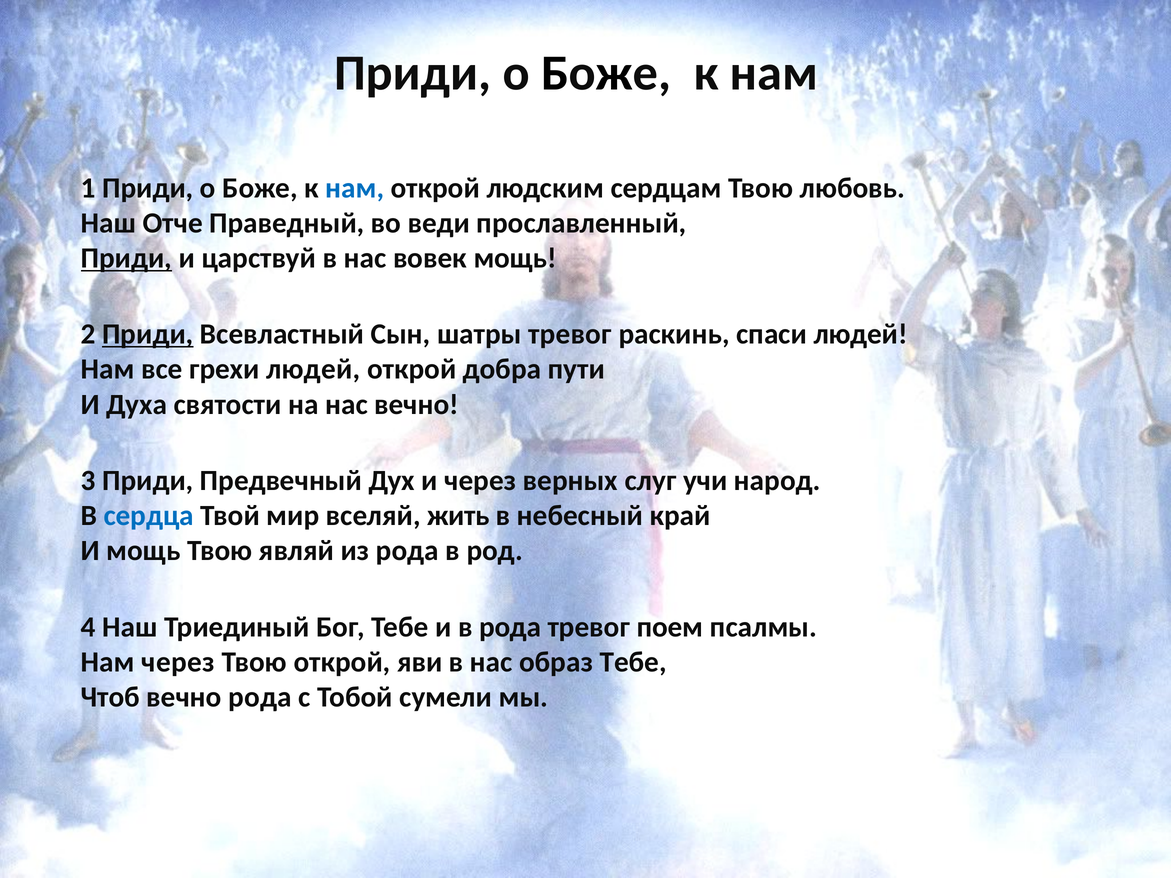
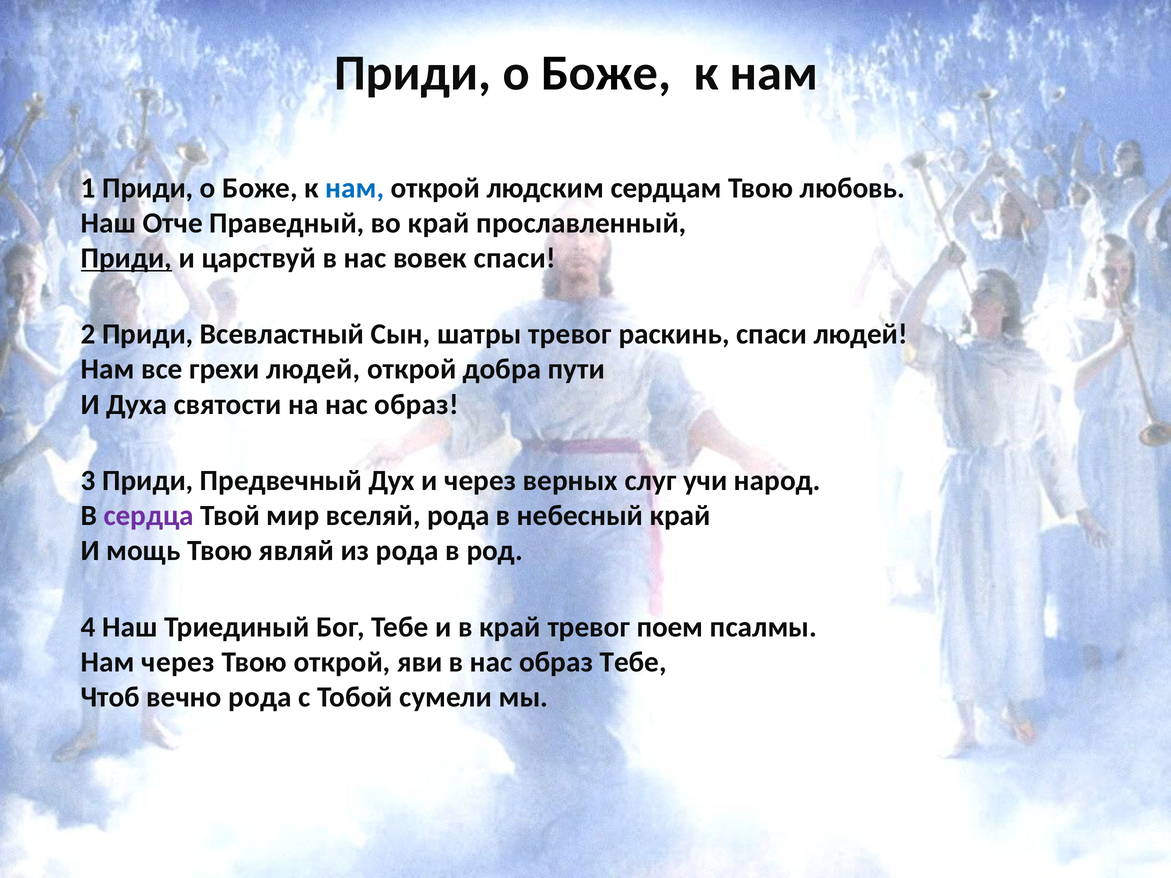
во веди: веди -> край
вовек мощь: мощь -> спаси
Приди at (148, 334) underline: present -> none
на нас вечно: вечно -> образ
сердца colour: blue -> purple
вселяй жить: жить -> рода
в рода: рода -> край
